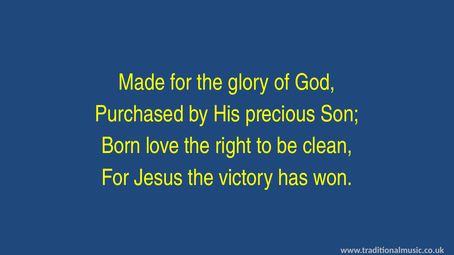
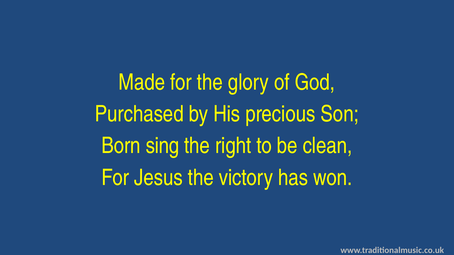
love: love -> sing
